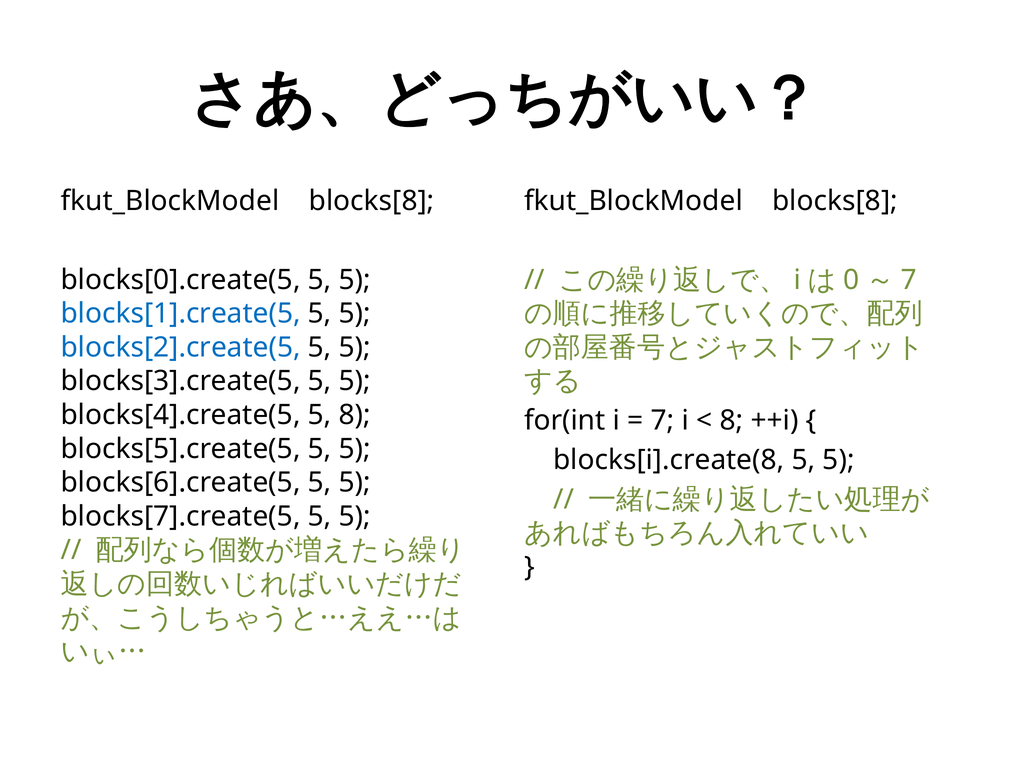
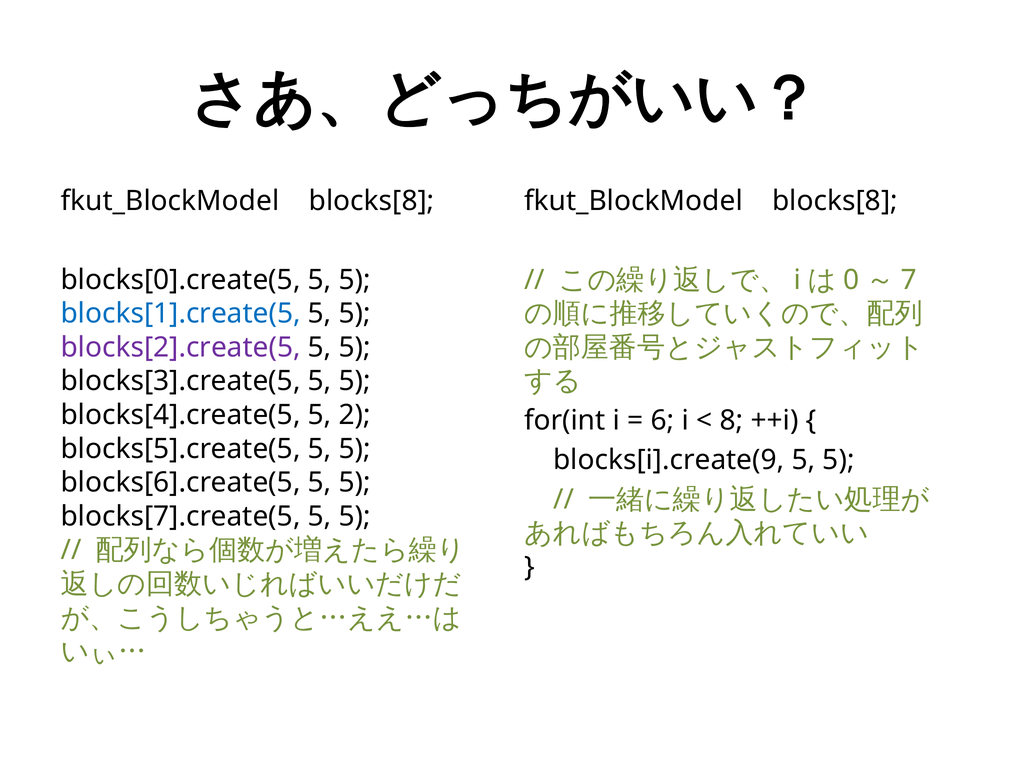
blocks[2].create(5 colour: blue -> purple
5 8: 8 -> 2
7: 7 -> 6
blocks[i].create(8: blocks[i].create(8 -> blocks[i].create(9
